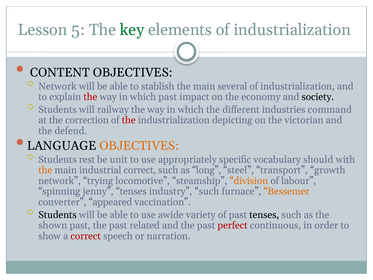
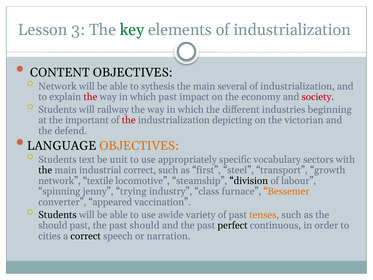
5: 5 -> 3
stablish: stablish -> sythesis
society colour: black -> red
command: command -> beginning
correction: correction -> important
rest: rest -> text
should: should -> sectors
the at (45, 170) colour: orange -> black
long: long -> first
trying: trying -> textile
division colour: orange -> black
jenny tenses: tenses -> trying
industry such: such -> class
tenses at (264, 215) colour: black -> orange
shown at (53, 225): shown -> should
past related: related -> should
perfect colour: red -> black
show: show -> cities
correct at (86, 236) colour: red -> black
